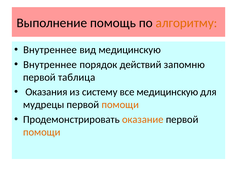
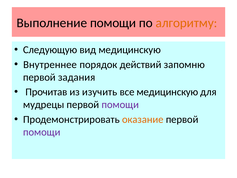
Выполнение помощь: помощь -> помощи
Внутреннее at (50, 50): Внутреннее -> Следующую
таблица: таблица -> задания
Оказания: Оказания -> Прочитав
систему: систему -> изучить
помощи at (120, 105) colour: orange -> purple
помощи at (42, 132) colour: orange -> purple
